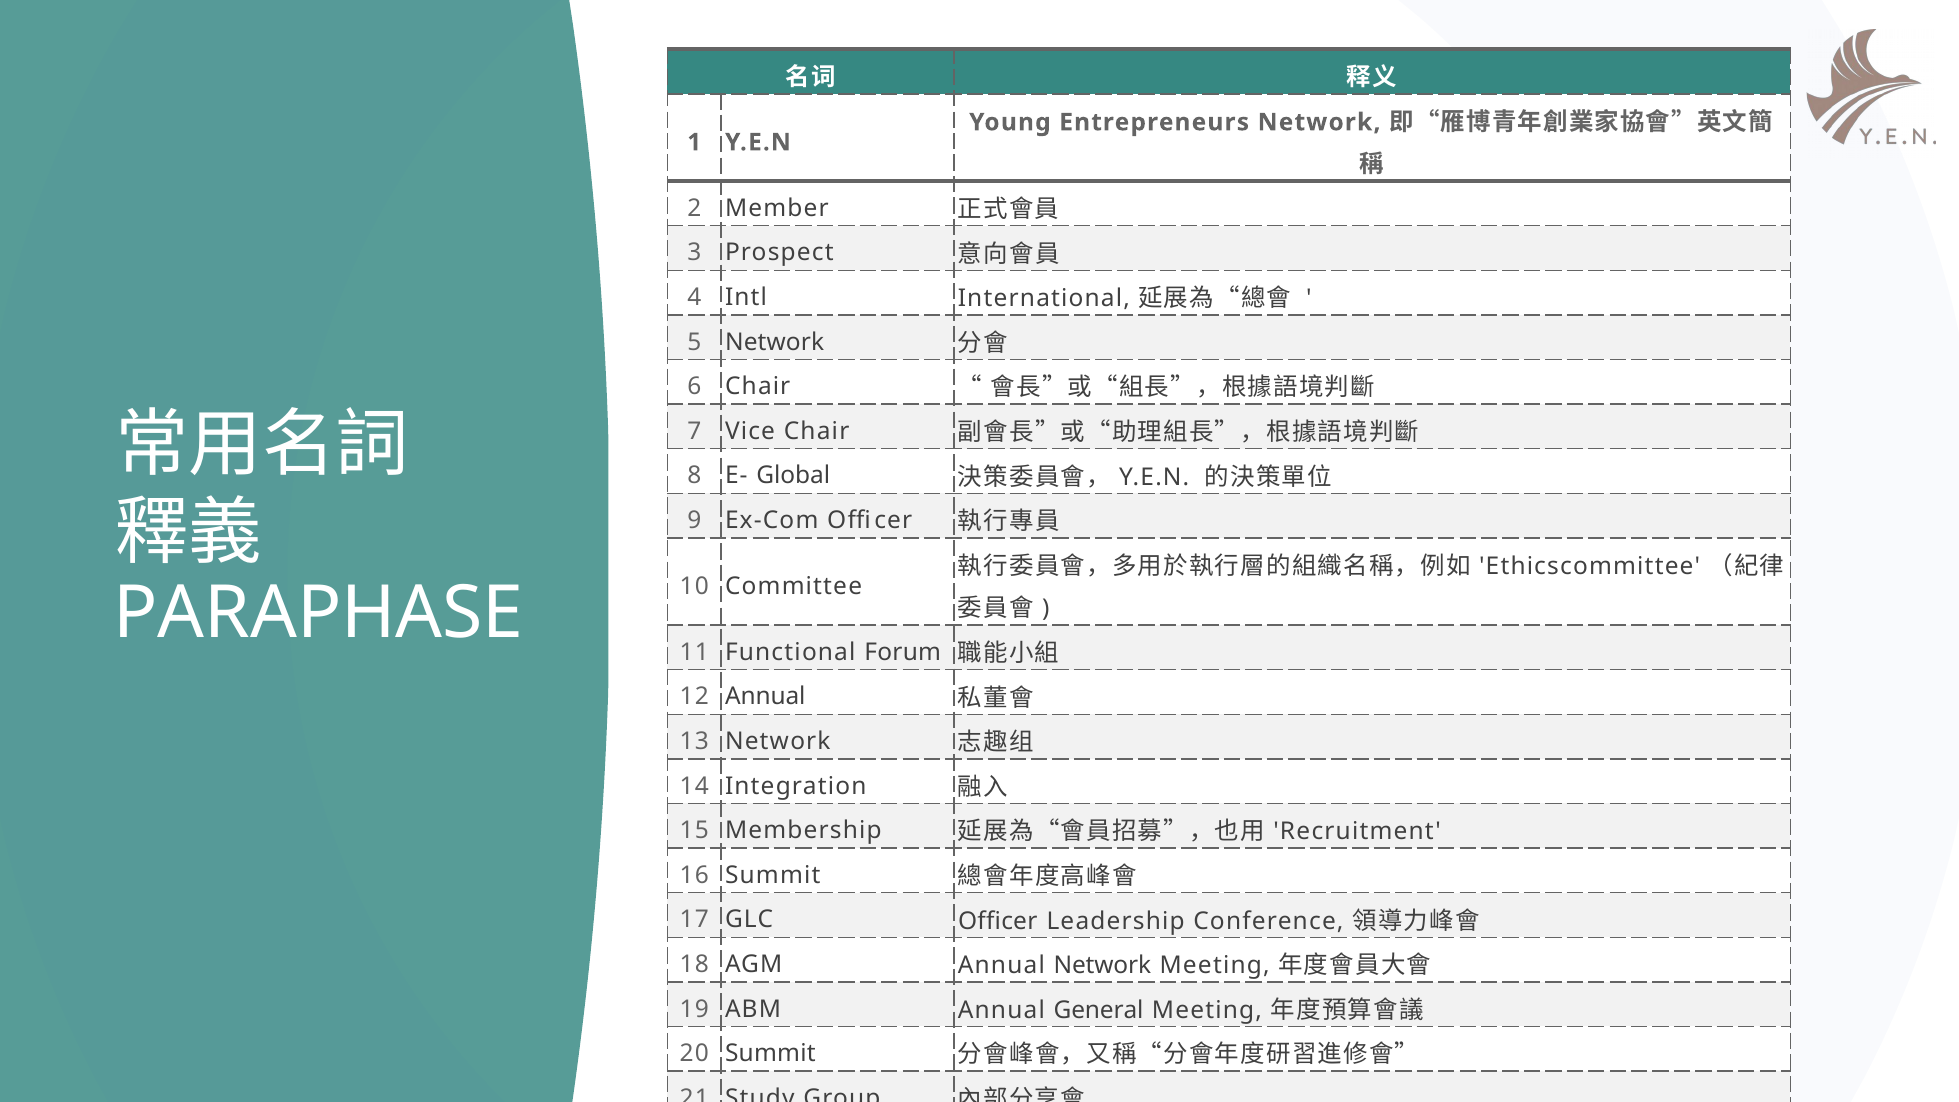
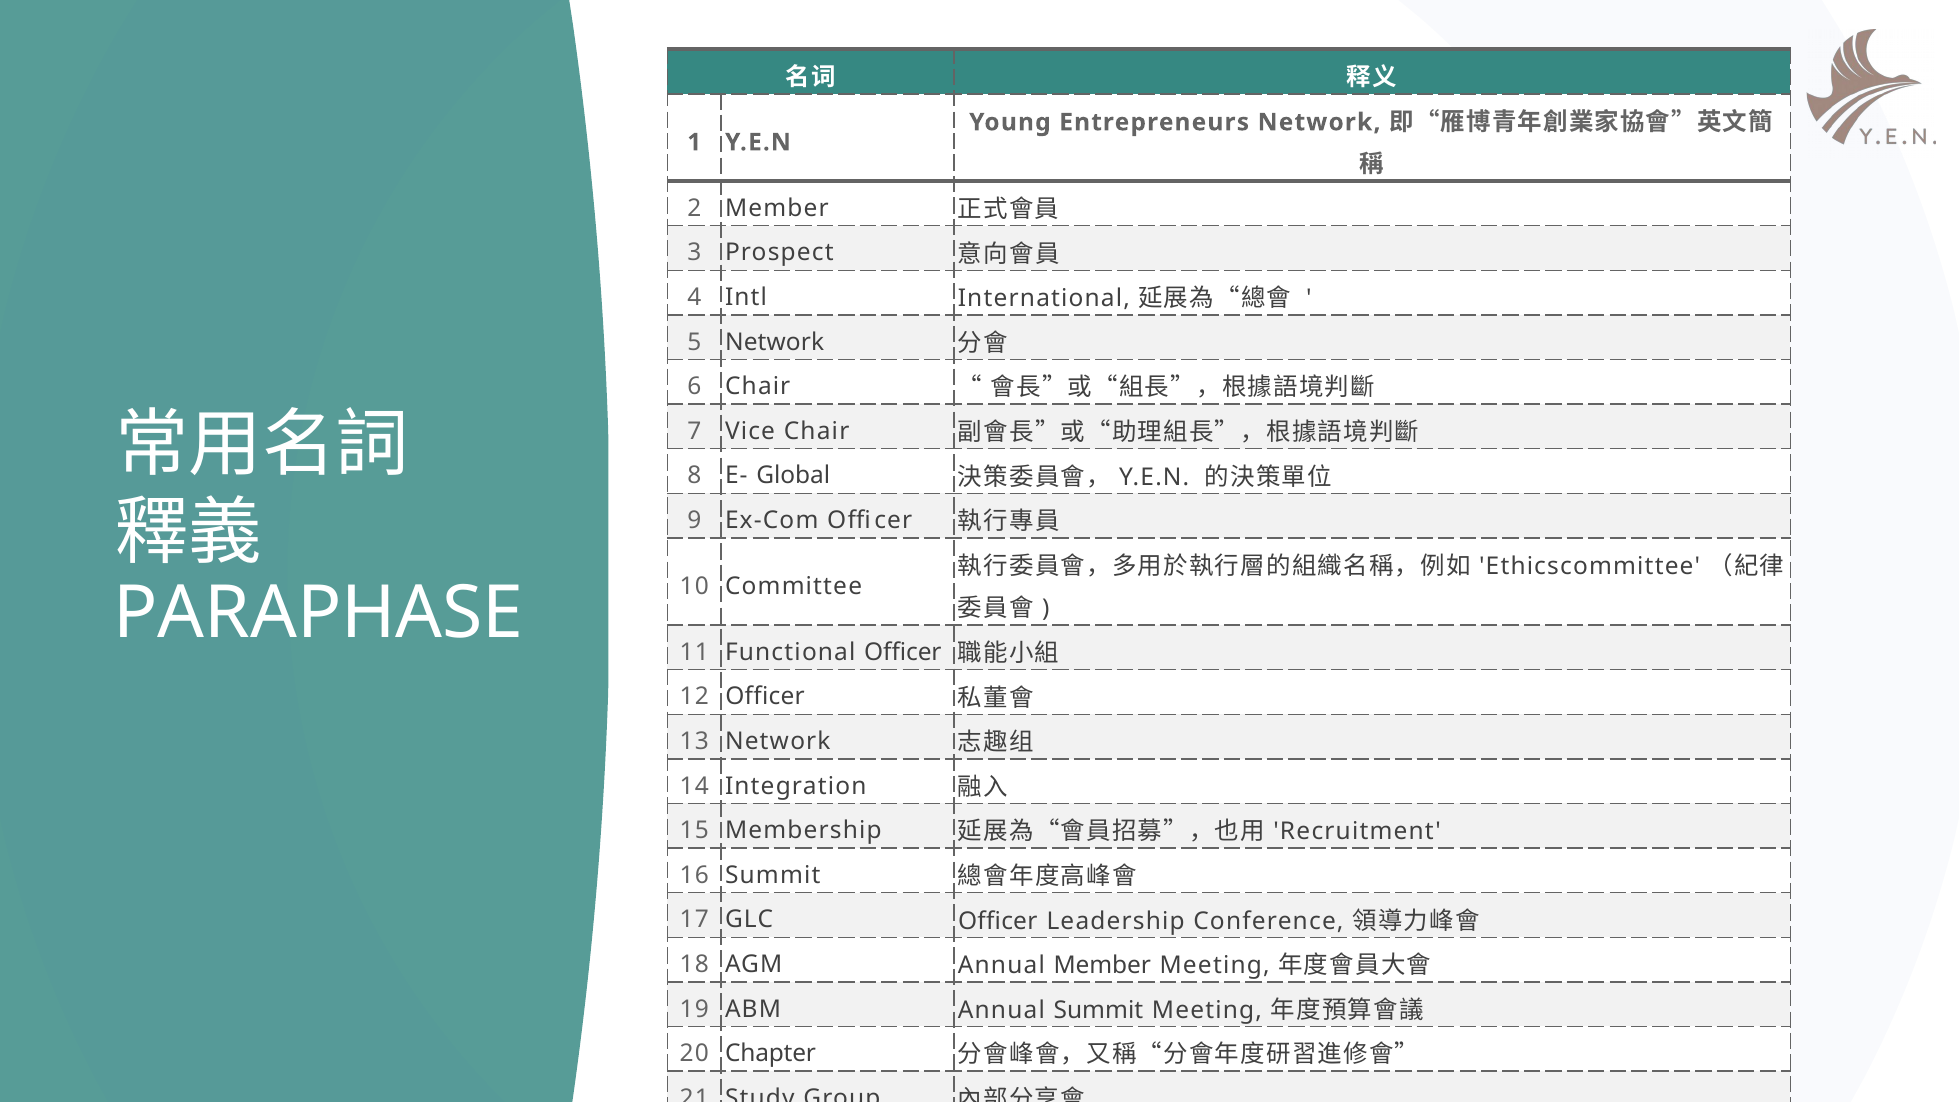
Functional Forum: Forum -> Officer
12 Annual: Annual -> Officer
Annual Network: Network -> Member
Annual General: General -> Summit
20 Summit: Summit -> Chapter
